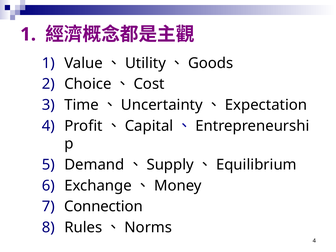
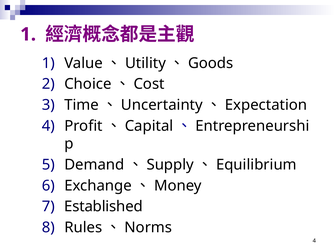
Connection: Connection -> Established
